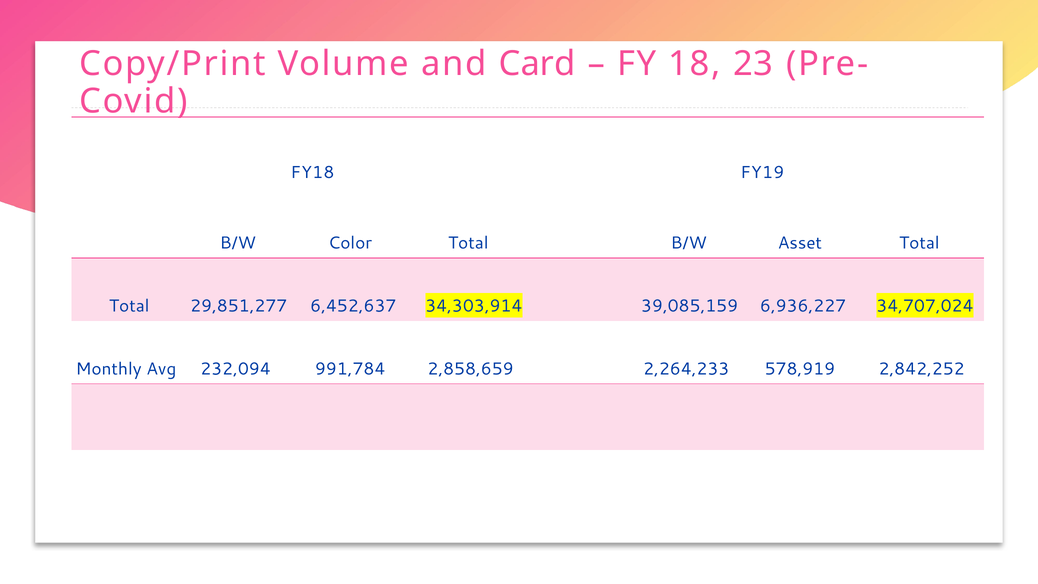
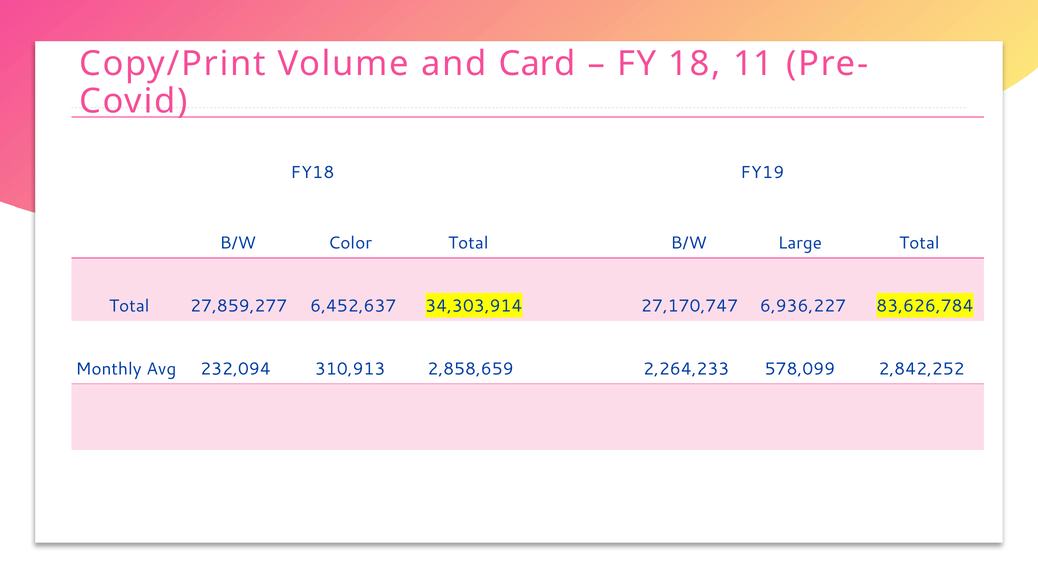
23: 23 -> 11
Asset: Asset -> Large
29,851,277: 29,851,277 -> 27,859,277
39,085,159: 39,085,159 -> 27,170,747
34,707,024: 34,707,024 -> 83,626,784
991,784: 991,784 -> 310,913
578,919: 578,919 -> 578,099
